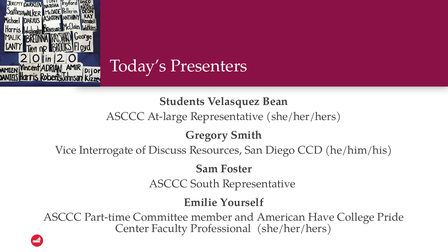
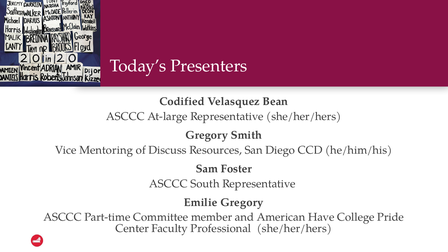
Students: Students -> Codified
Interrogate: Interrogate -> Mentoring
Emilie Yourself: Yourself -> Gregory
